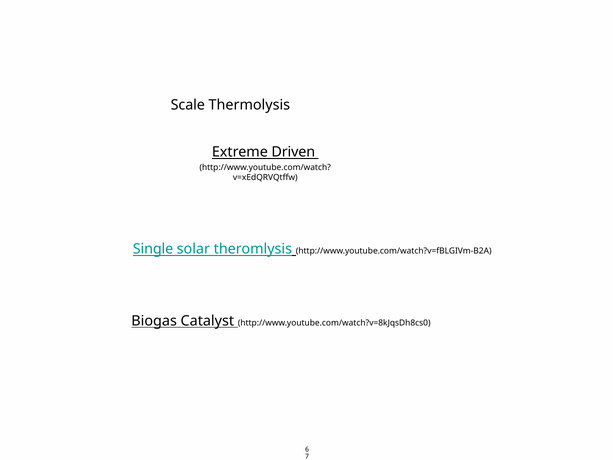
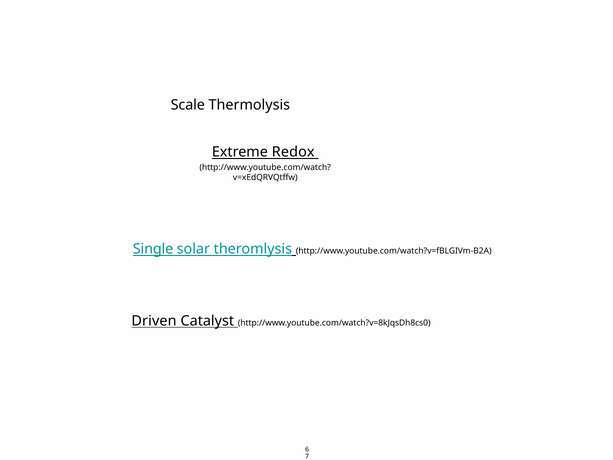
Driven: Driven -> Redox
Biogas: Biogas -> Driven
